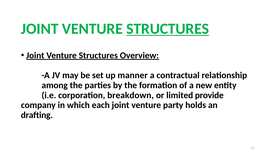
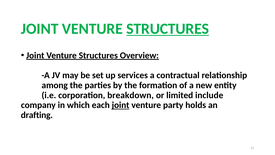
manner: manner -> services
provide: provide -> include
joint at (121, 105) underline: none -> present
